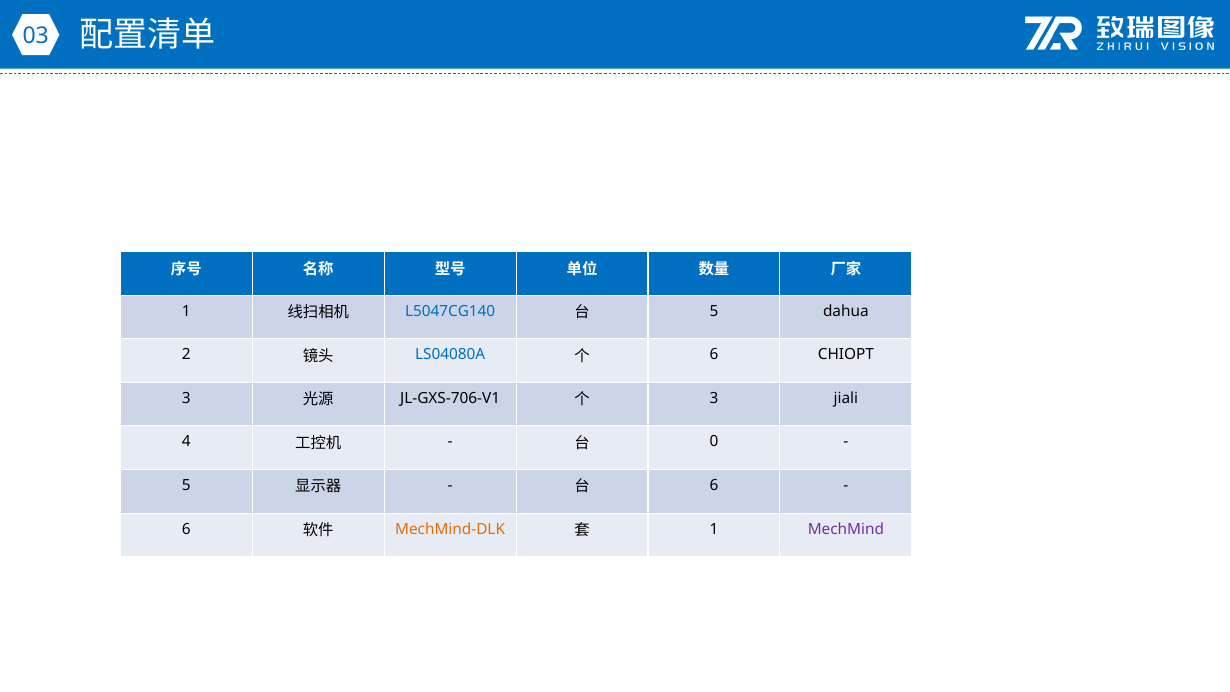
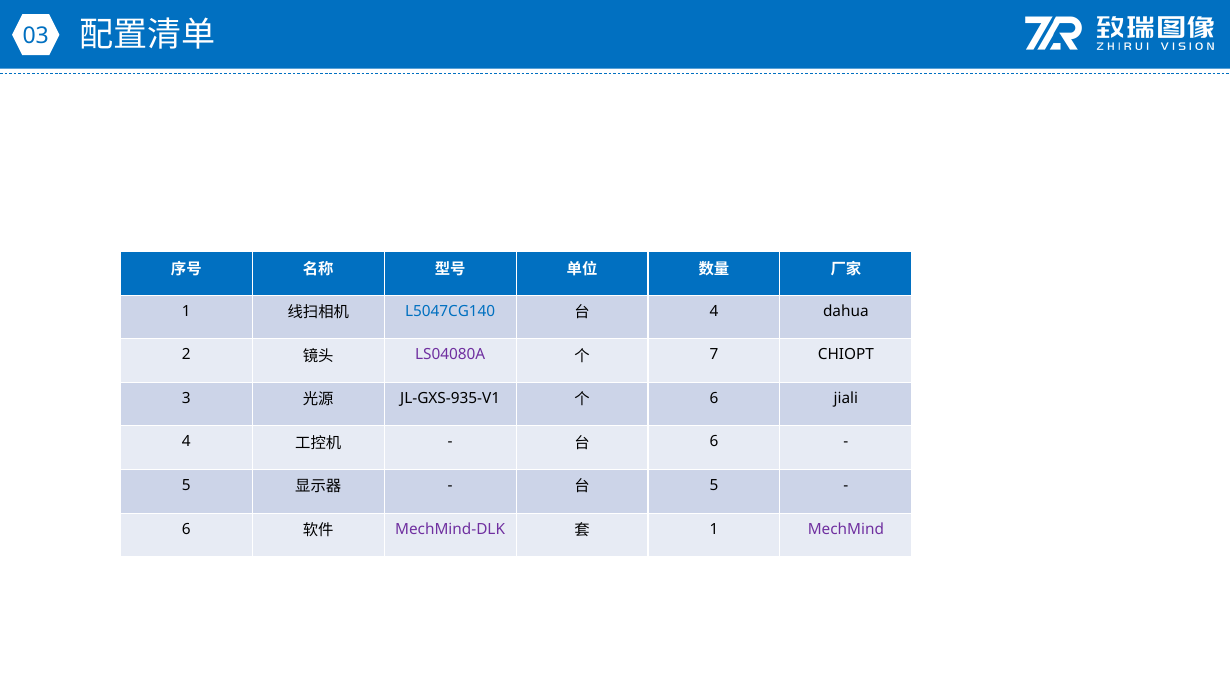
5 at (714, 311): 5 -> 4
LS04080A colour: blue -> purple
6 at (714, 355): 6 -> 7
JL-GXS-706-V1: JL-GXS-706-V1 -> JL-GXS-935-V1
3 at (714, 398): 3 -> 6
0 at (714, 442): 0 -> 6
6 at (714, 485): 6 -> 5
MechMind-DLK colour: orange -> purple
